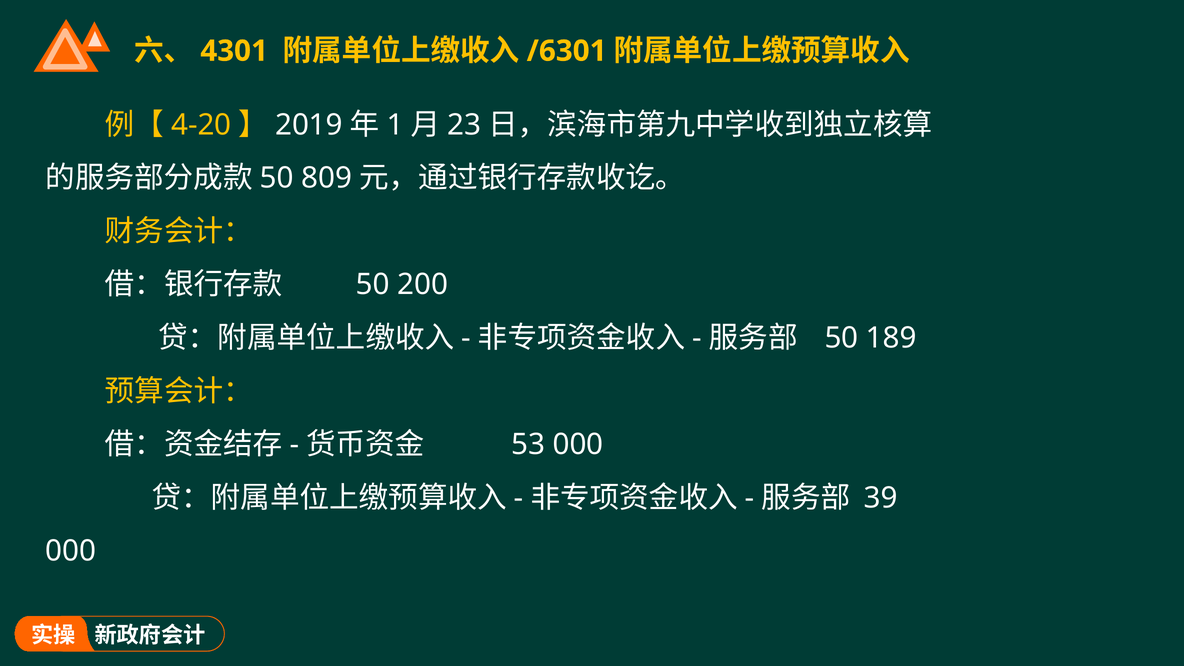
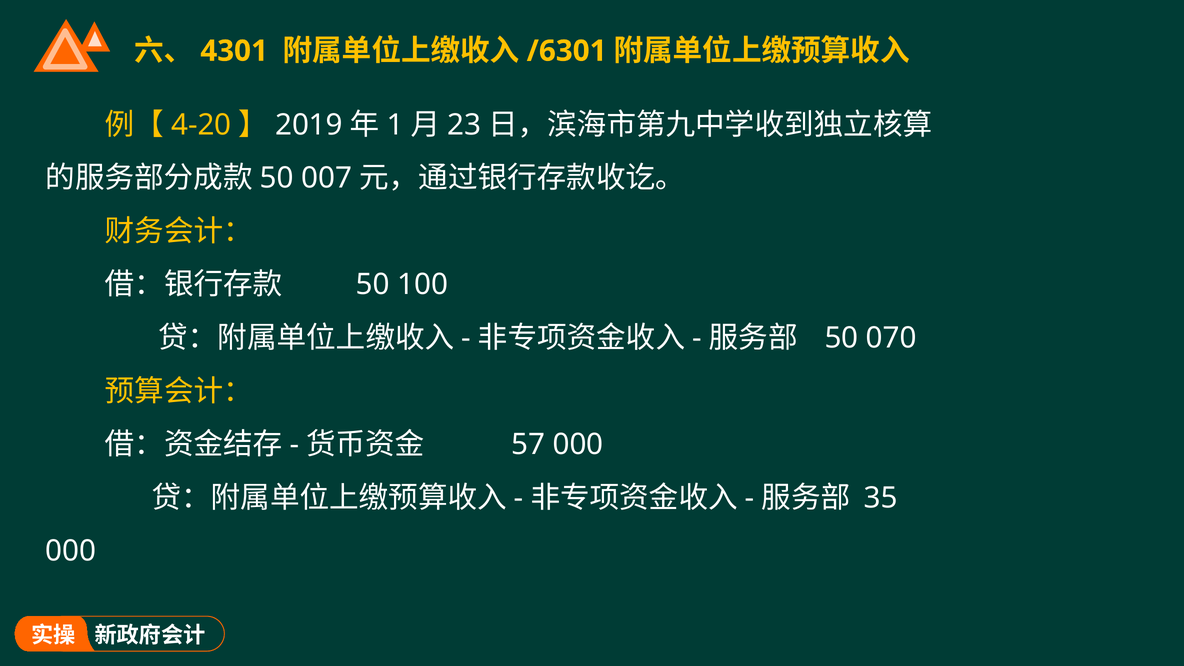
809: 809 -> 007
200: 200 -> 100
189: 189 -> 070
53: 53 -> 57
39: 39 -> 35
